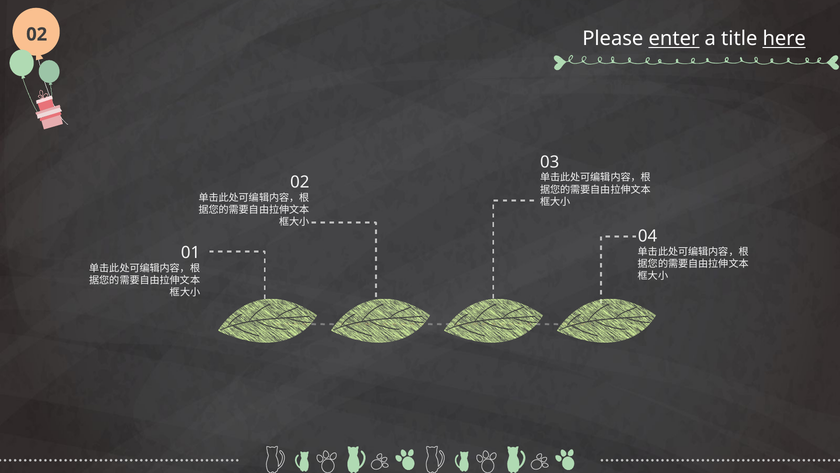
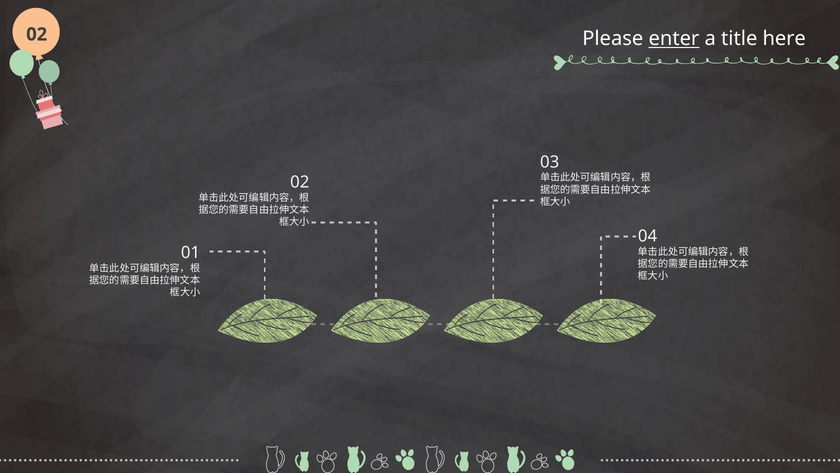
here underline: present -> none
